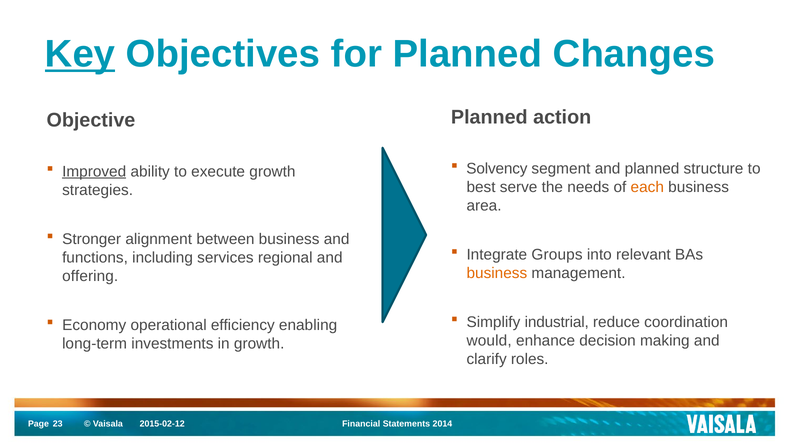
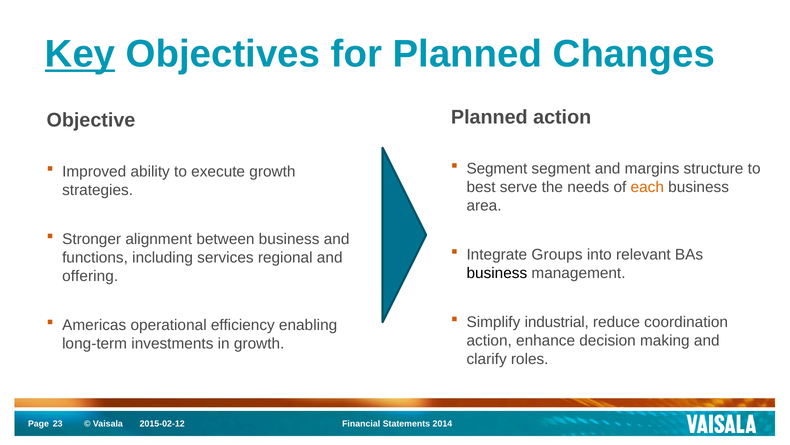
Solvency at (497, 169): Solvency -> Segment
and planned: planned -> margins
Improved underline: present -> none
business at (497, 273) colour: orange -> black
Economy: Economy -> Americas
would at (489, 340): would -> action
